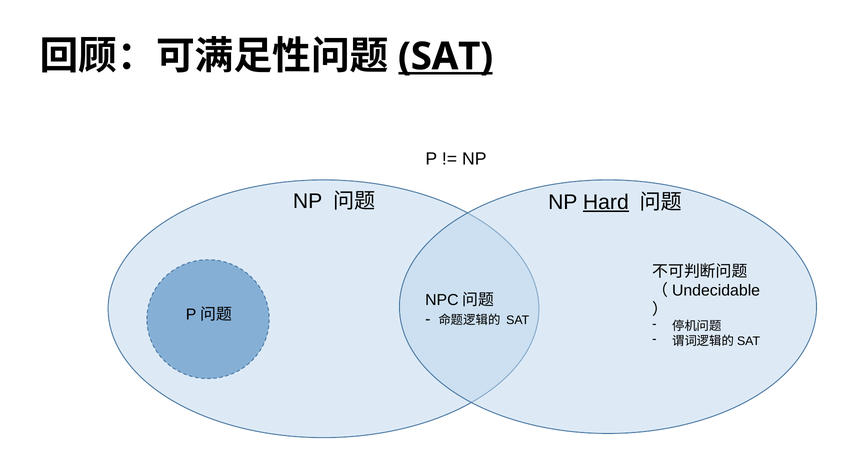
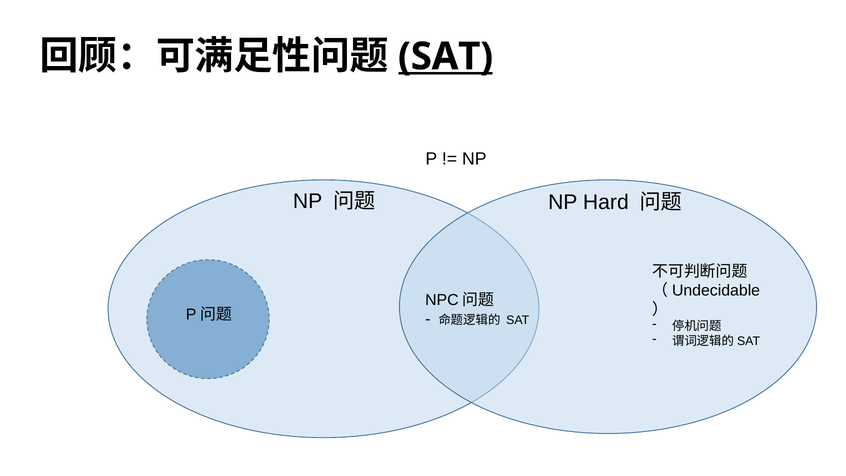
Hard underline: present -> none
